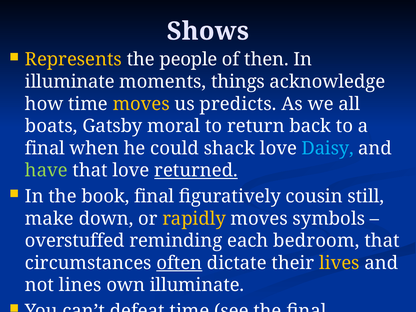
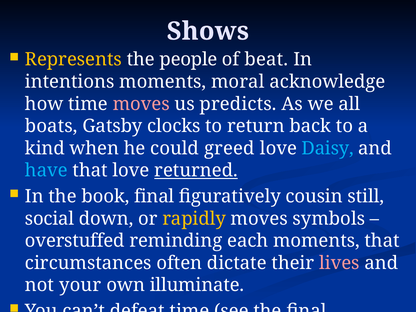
then: then -> beat
illuminate at (70, 82): illuminate -> intentions
things: things -> moral
moves at (141, 104) colour: yellow -> pink
moral: moral -> clocks
final at (45, 148): final -> kind
shack: shack -> greed
have colour: light green -> light blue
make: make -> social
each bedroom: bedroom -> moments
often underline: present -> none
lives colour: yellow -> pink
lines: lines -> your
